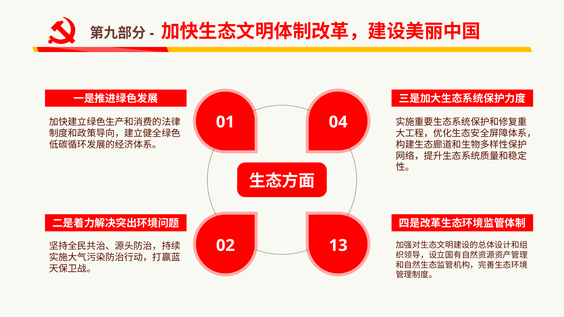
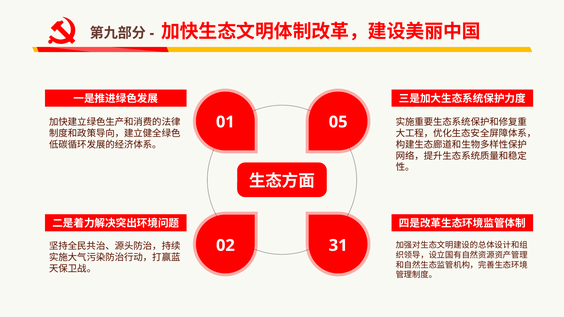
04: 04 -> 05
13: 13 -> 31
